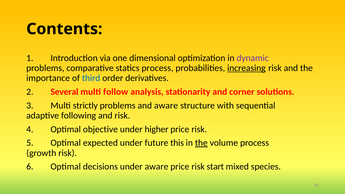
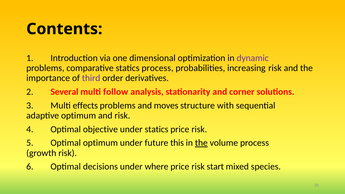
increasing underline: present -> none
third colour: blue -> purple
strictly: strictly -> effects
and aware: aware -> moves
adaptive following: following -> optimum
under higher: higher -> statics
Optimal expected: expected -> optimum
under aware: aware -> where
